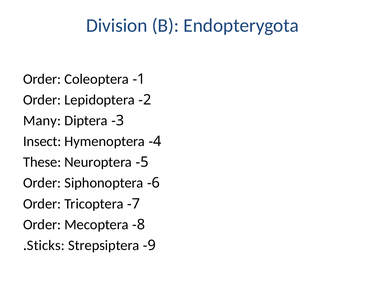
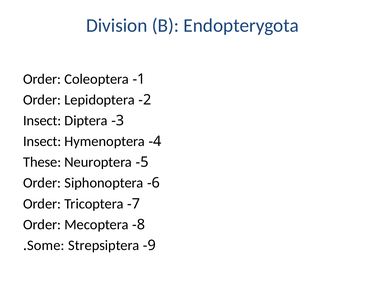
Many at (42, 121): Many -> Insect
Sticks: Sticks -> Some
